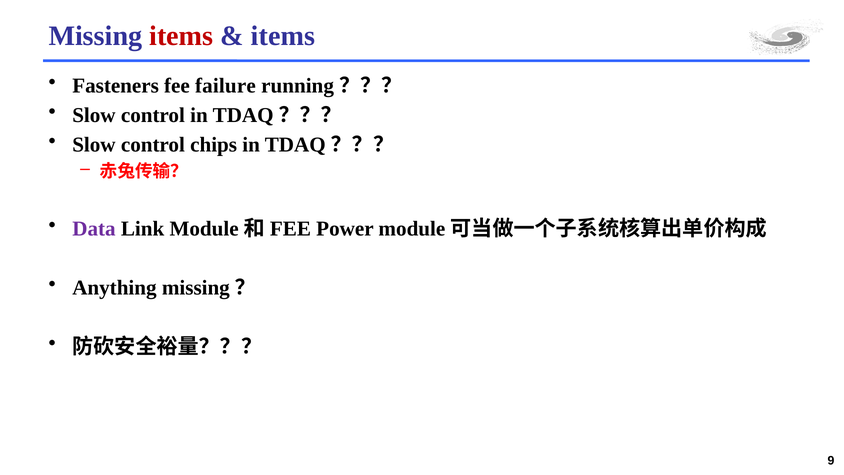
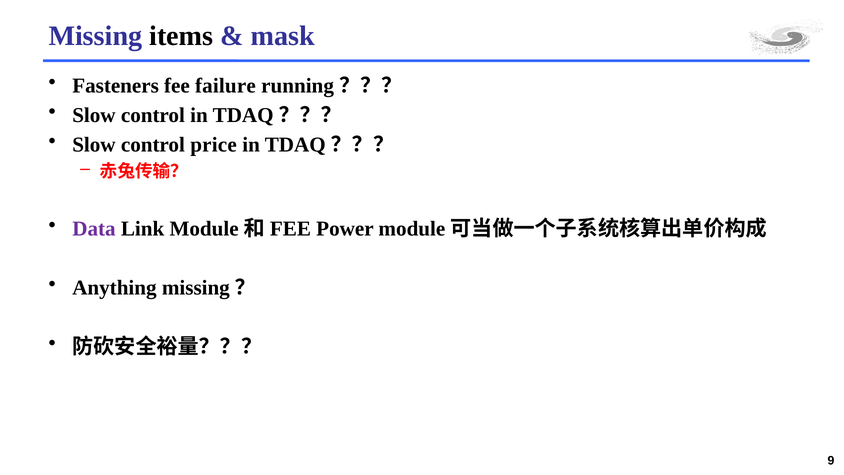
items at (181, 36) colour: red -> black
items at (283, 36): items -> mask
chips: chips -> price
